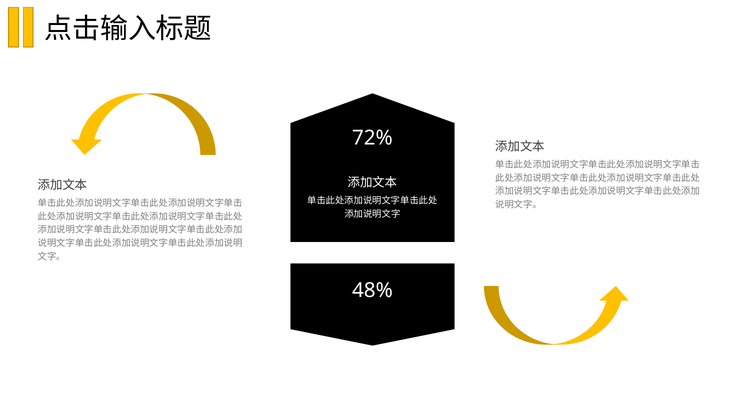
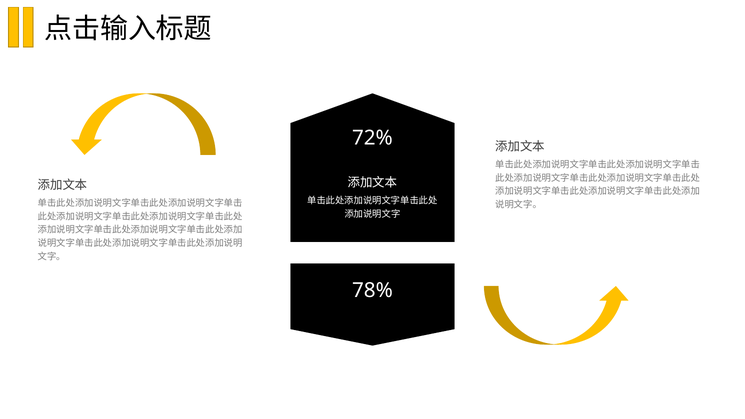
48%: 48% -> 78%
